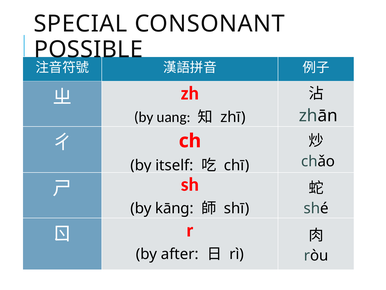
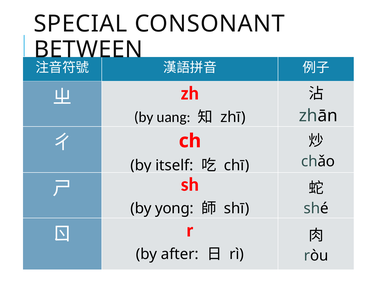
POSSIBLE: POSSIBLE -> BETWEEN
kāng: kāng -> yong
